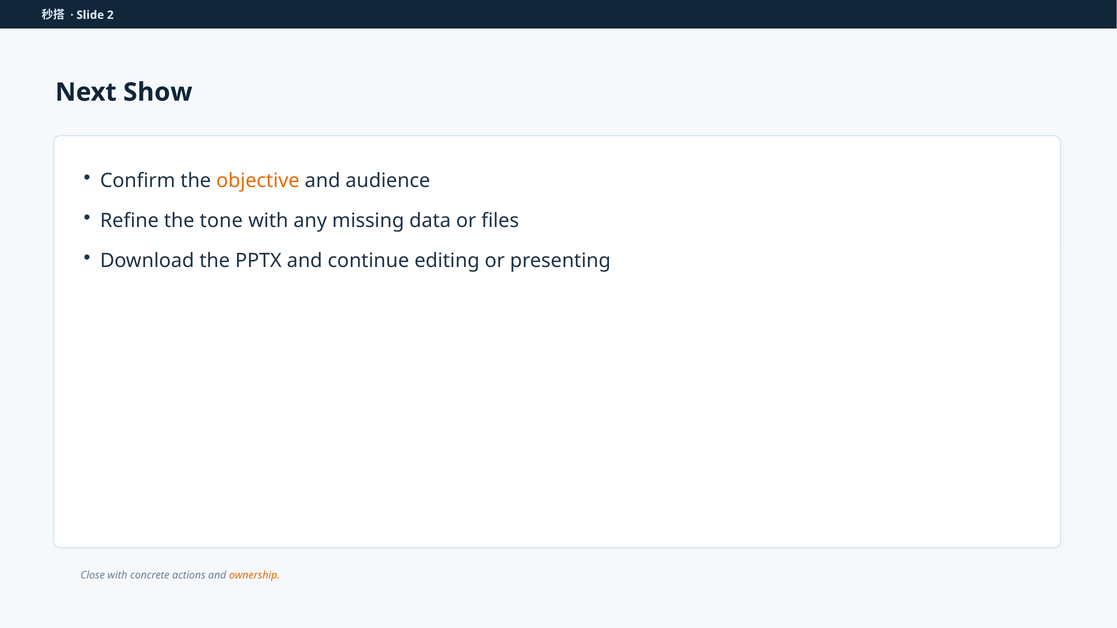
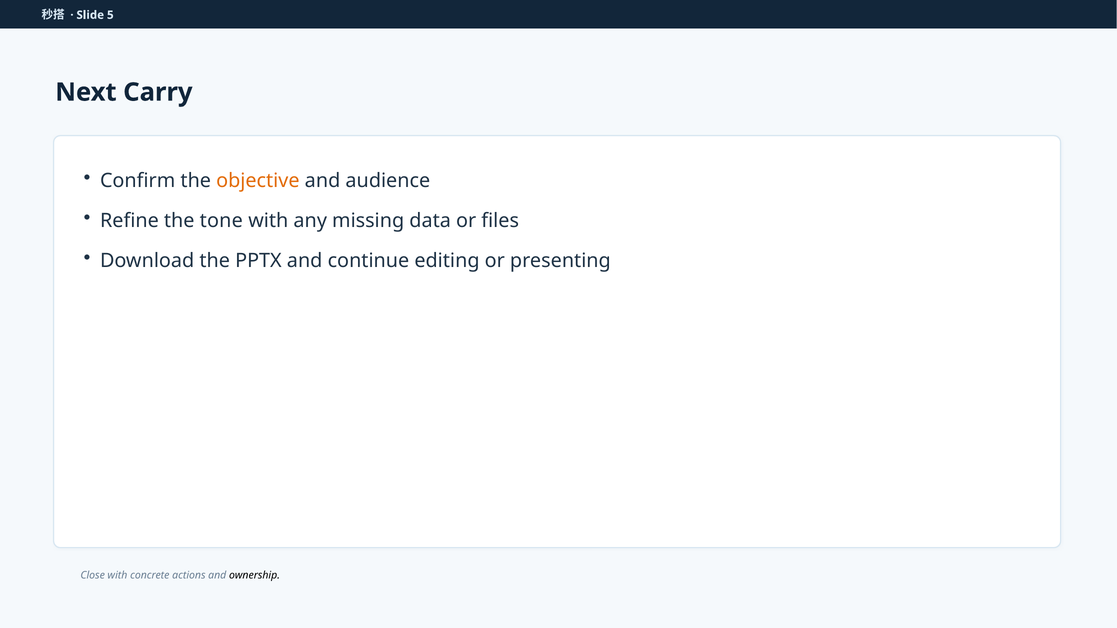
2: 2 -> 5
Show: Show -> Carry
ownership colour: orange -> black
